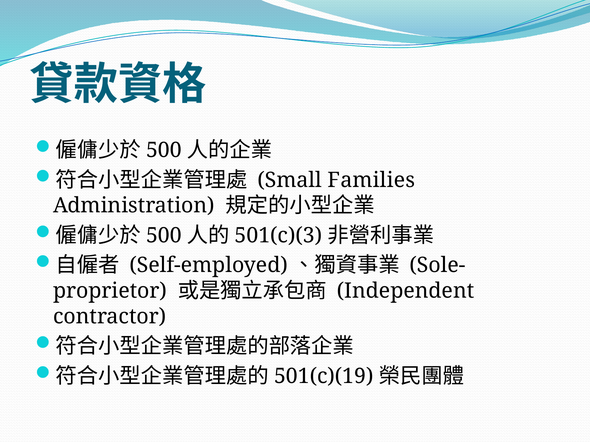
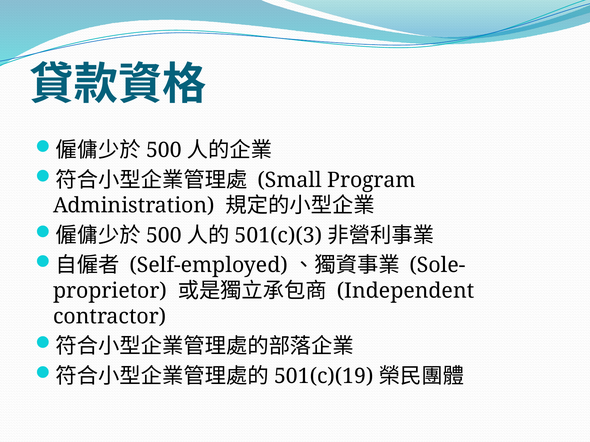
Families: Families -> Program
